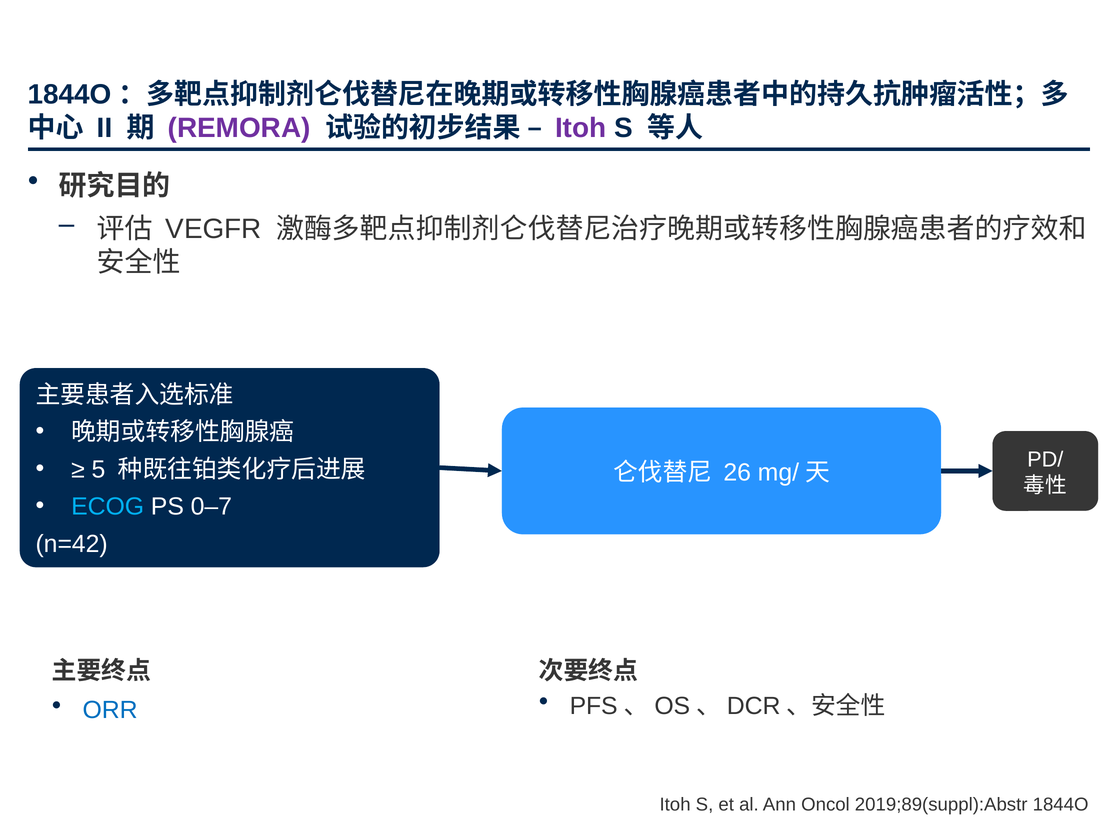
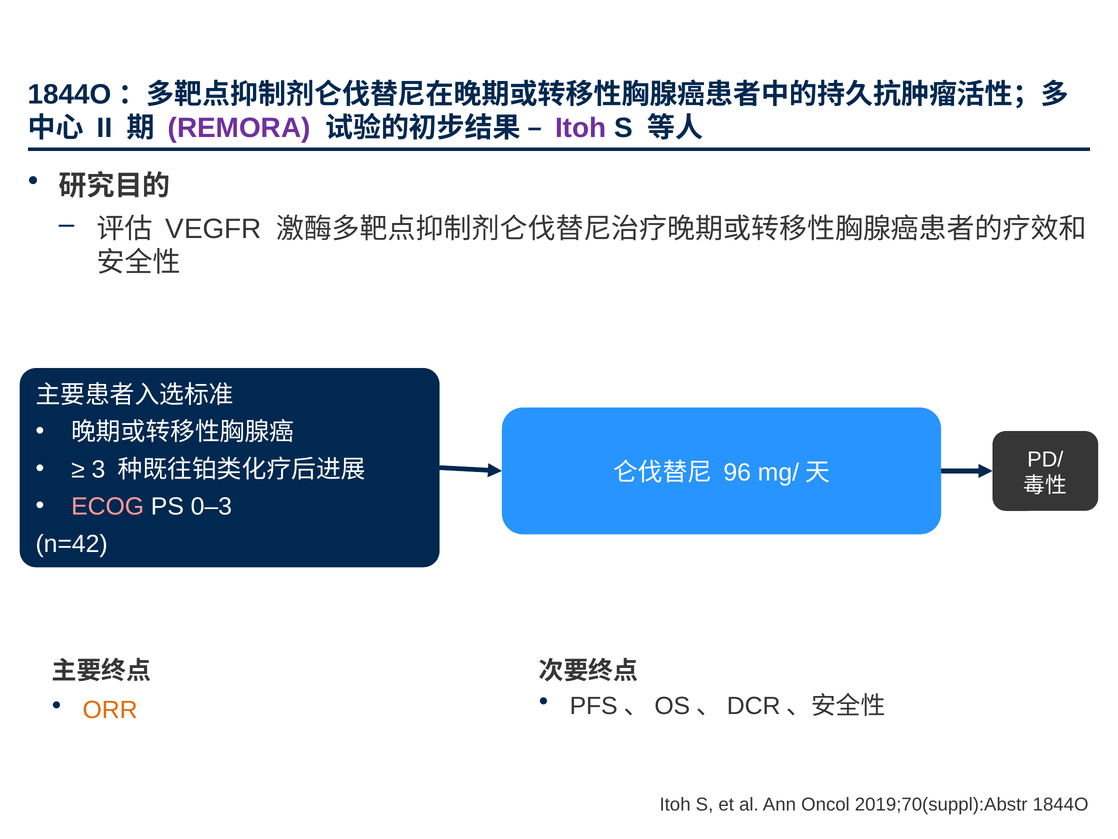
5: 5 -> 3
26: 26 -> 96
ECOG colour: light blue -> pink
0–7: 0–7 -> 0–3
ORR colour: blue -> orange
2019;89(suppl):Abstr: 2019;89(suppl):Abstr -> 2019;70(suppl):Abstr
